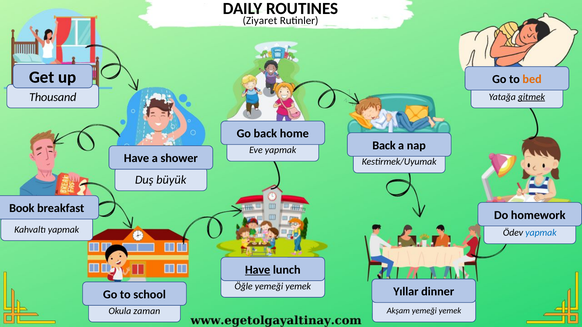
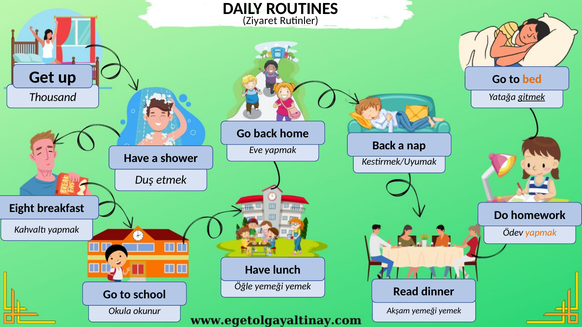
büyük: büyük -> etmek
Book: Book -> Eight
yapmak at (541, 233) colour: blue -> orange
Have at (258, 270) underline: present -> none
Yıllar: Yıllar -> Read
zaman: zaman -> okunur
